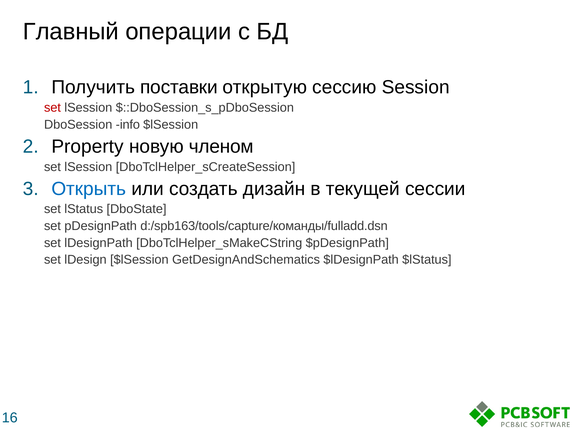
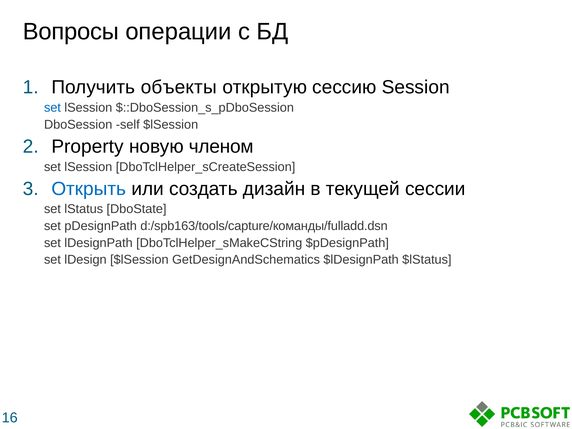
Главный: Главный -> Вопросы
поставки: поставки -> объекты
set at (52, 108) colour: red -> blue
info: info -> self
